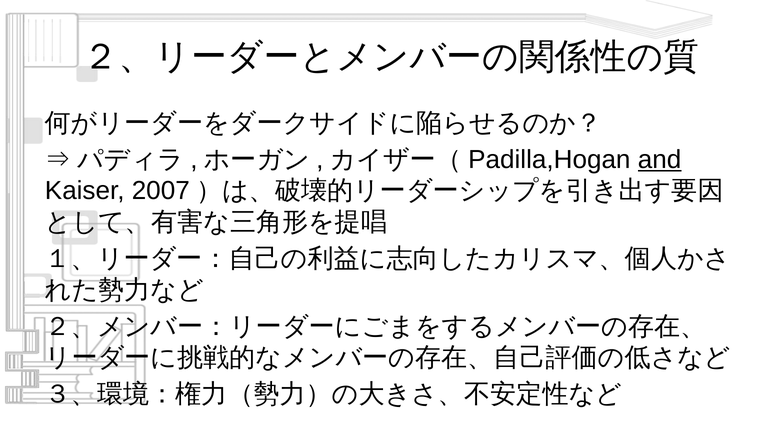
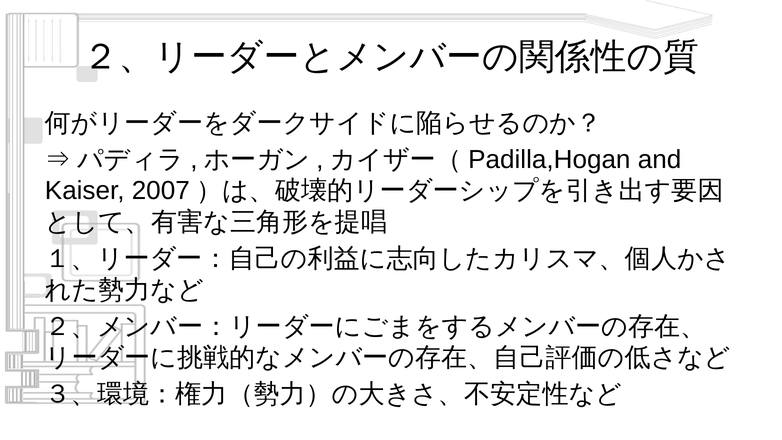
and underline: present -> none
